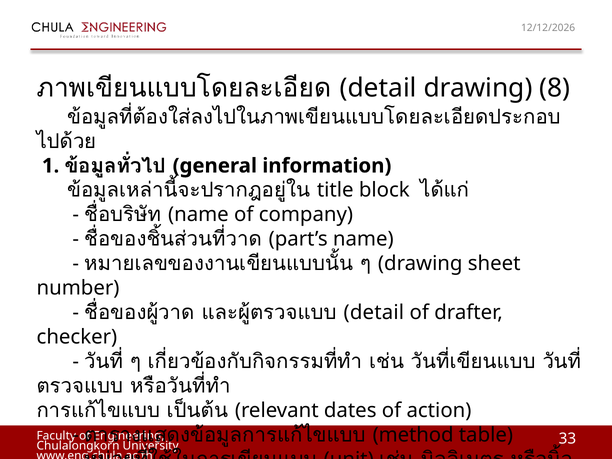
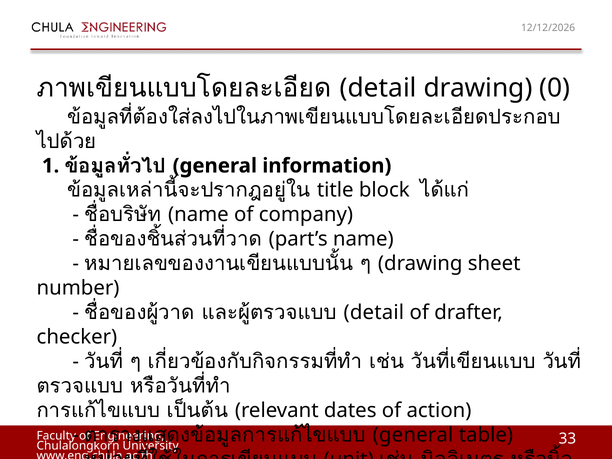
8: 8 -> 0
method at (413, 435): method -> general
